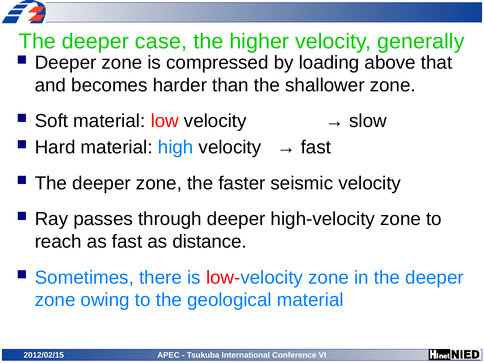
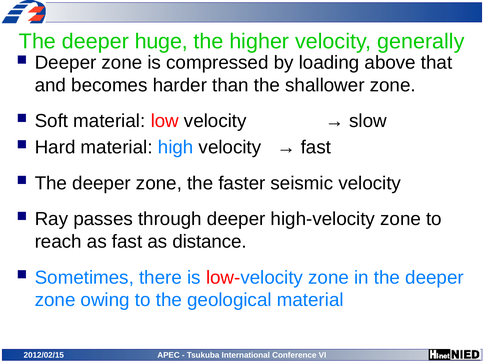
case: case -> huge
